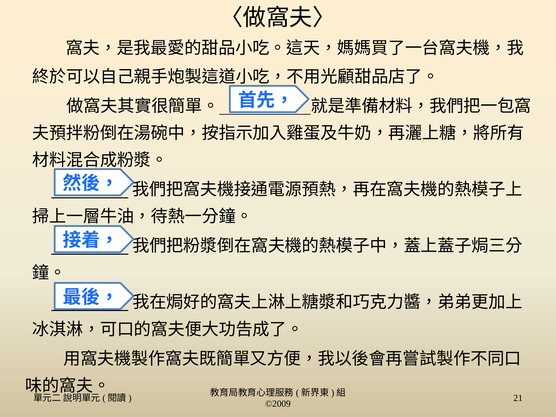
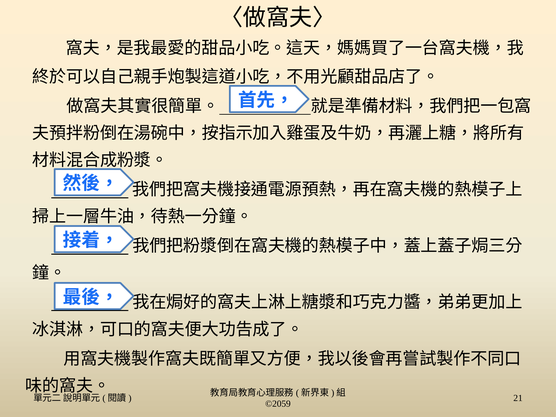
©2009: ©2009 -> ©2059
